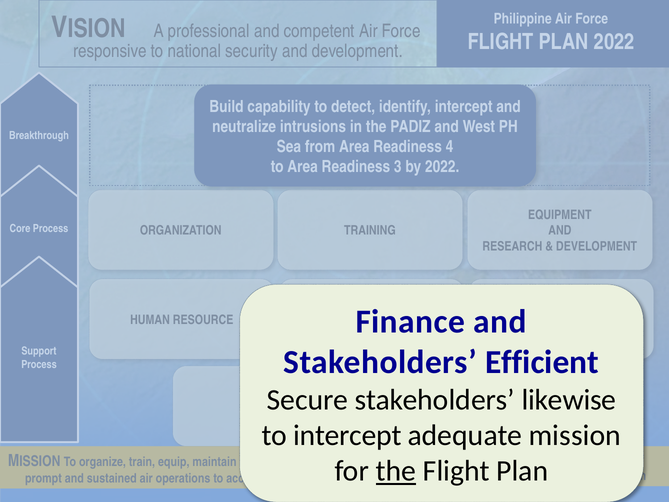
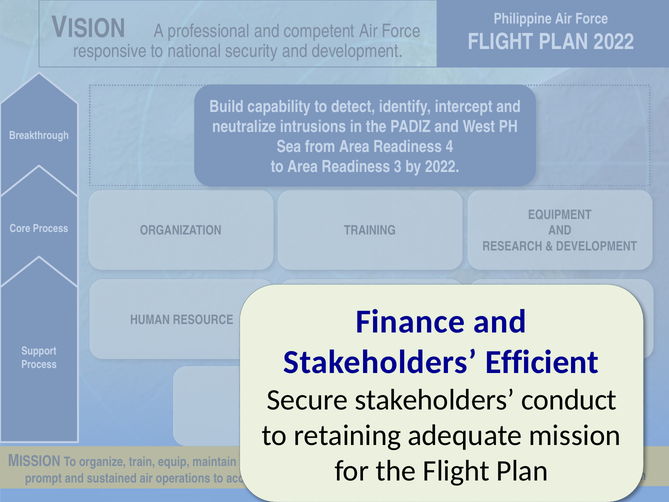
likewise at (569, 400): likewise -> conduct
to intercept: intercept -> retaining
the at (396, 471) underline: present -> none
